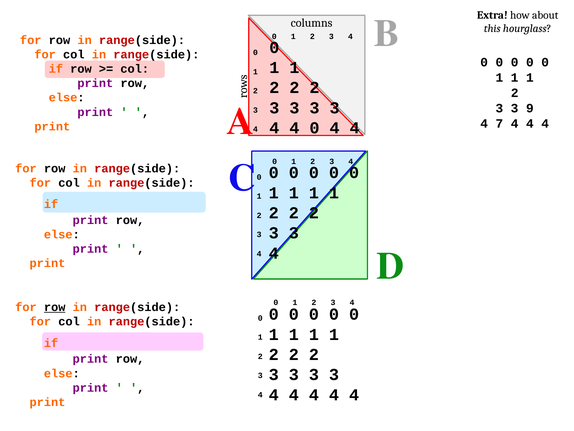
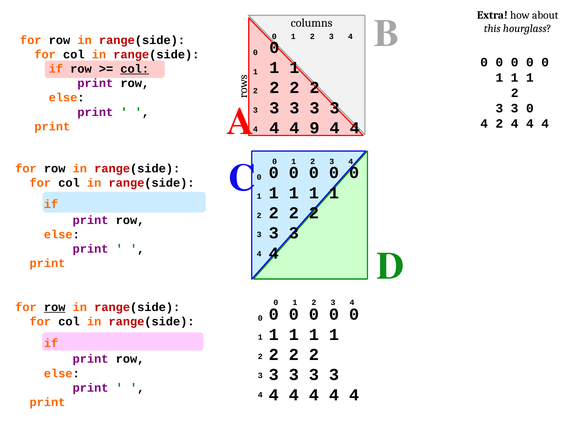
col at (135, 69) underline: none -> present
3 9: 9 -> 0
4 7: 7 -> 2
0 at (315, 128): 0 -> 9
